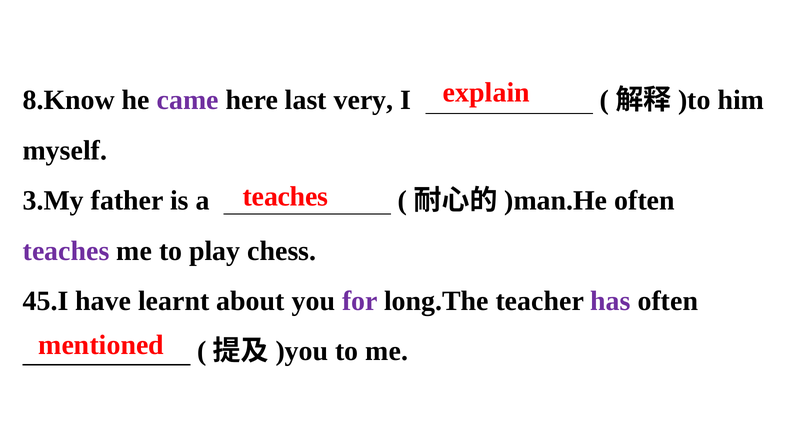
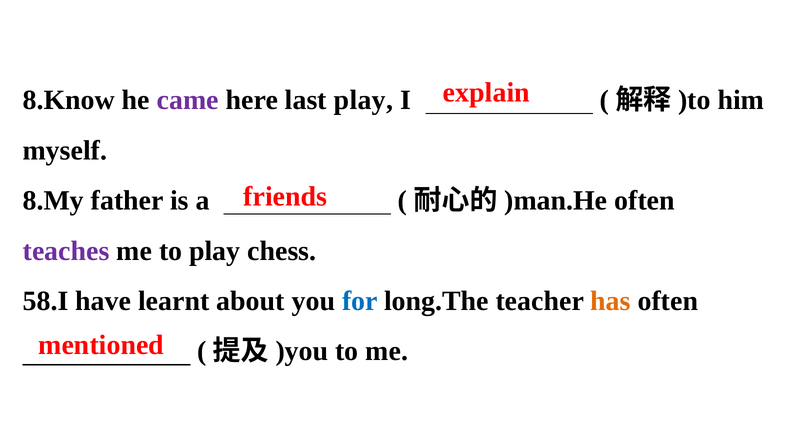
last very: very -> play
teaches at (285, 197): teaches -> friends
3.My: 3.My -> 8.My
45.I: 45.I -> 58.I
for colour: purple -> blue
has colour: purple -> orange
